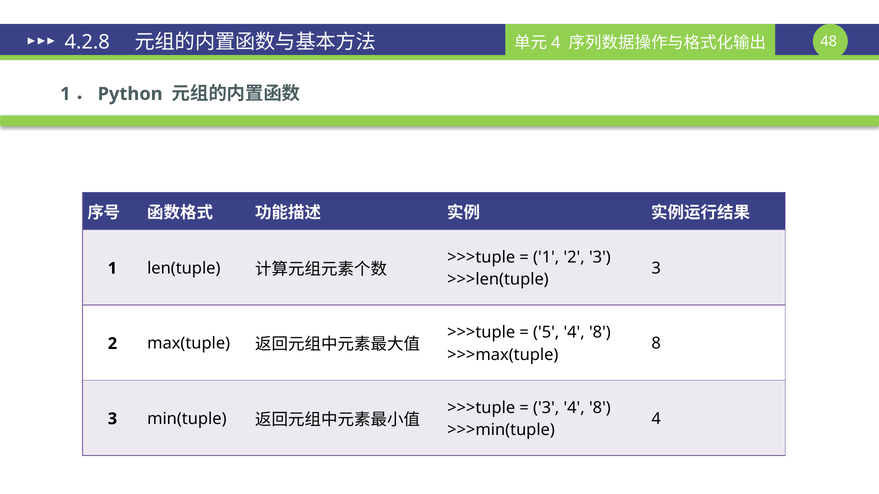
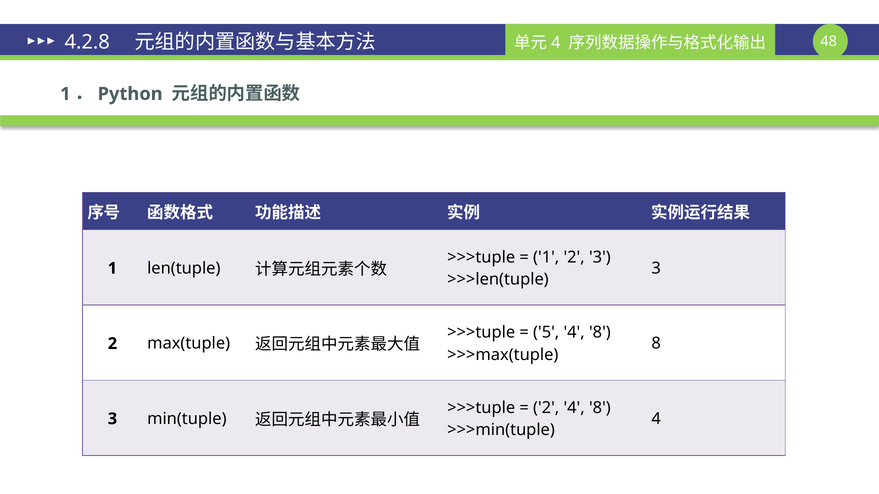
3 at (546, 408): 3 -> 2
